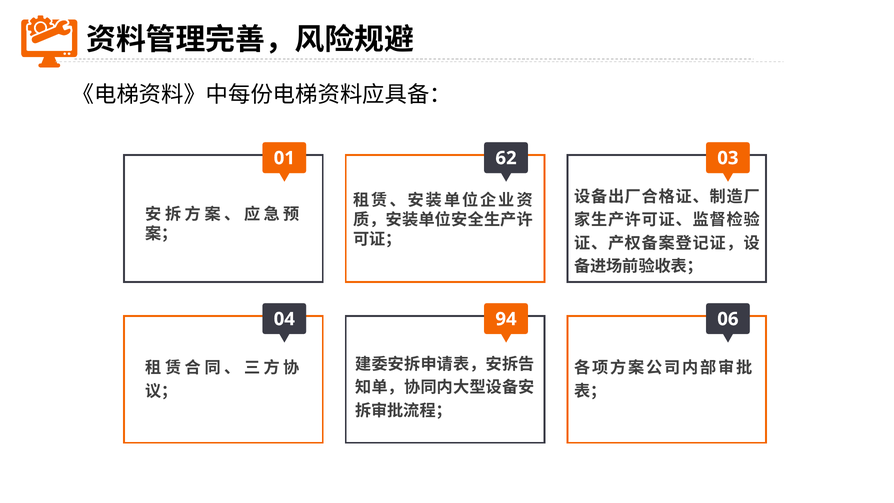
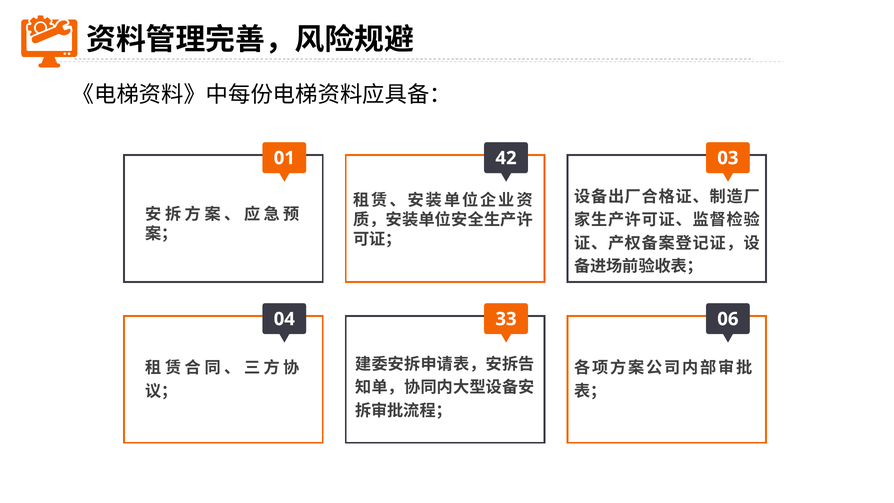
62: 62 -> 42
94: 94 -> 33
